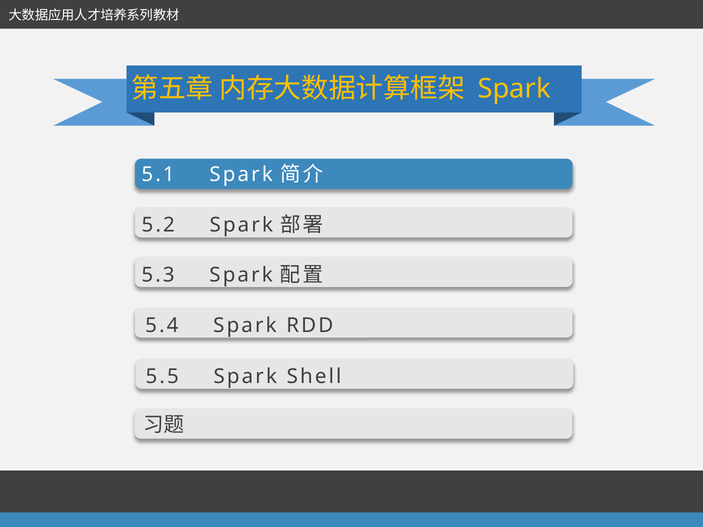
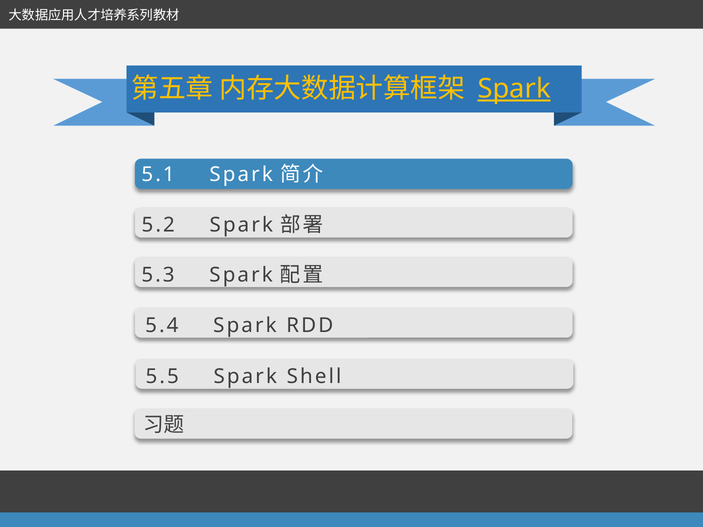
Spark at (514, 89) underline: none -> present
